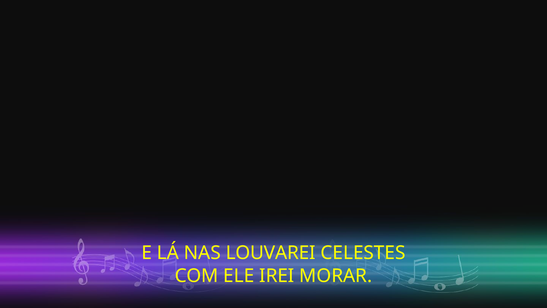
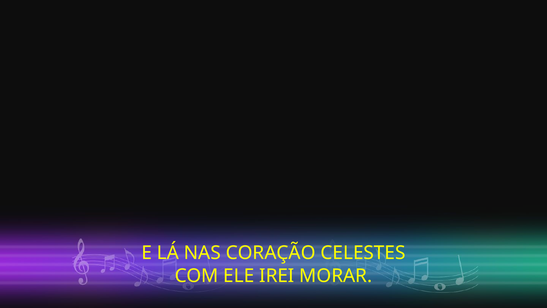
LOUVAREI: LOUVAREI -> CORAÇÃO
